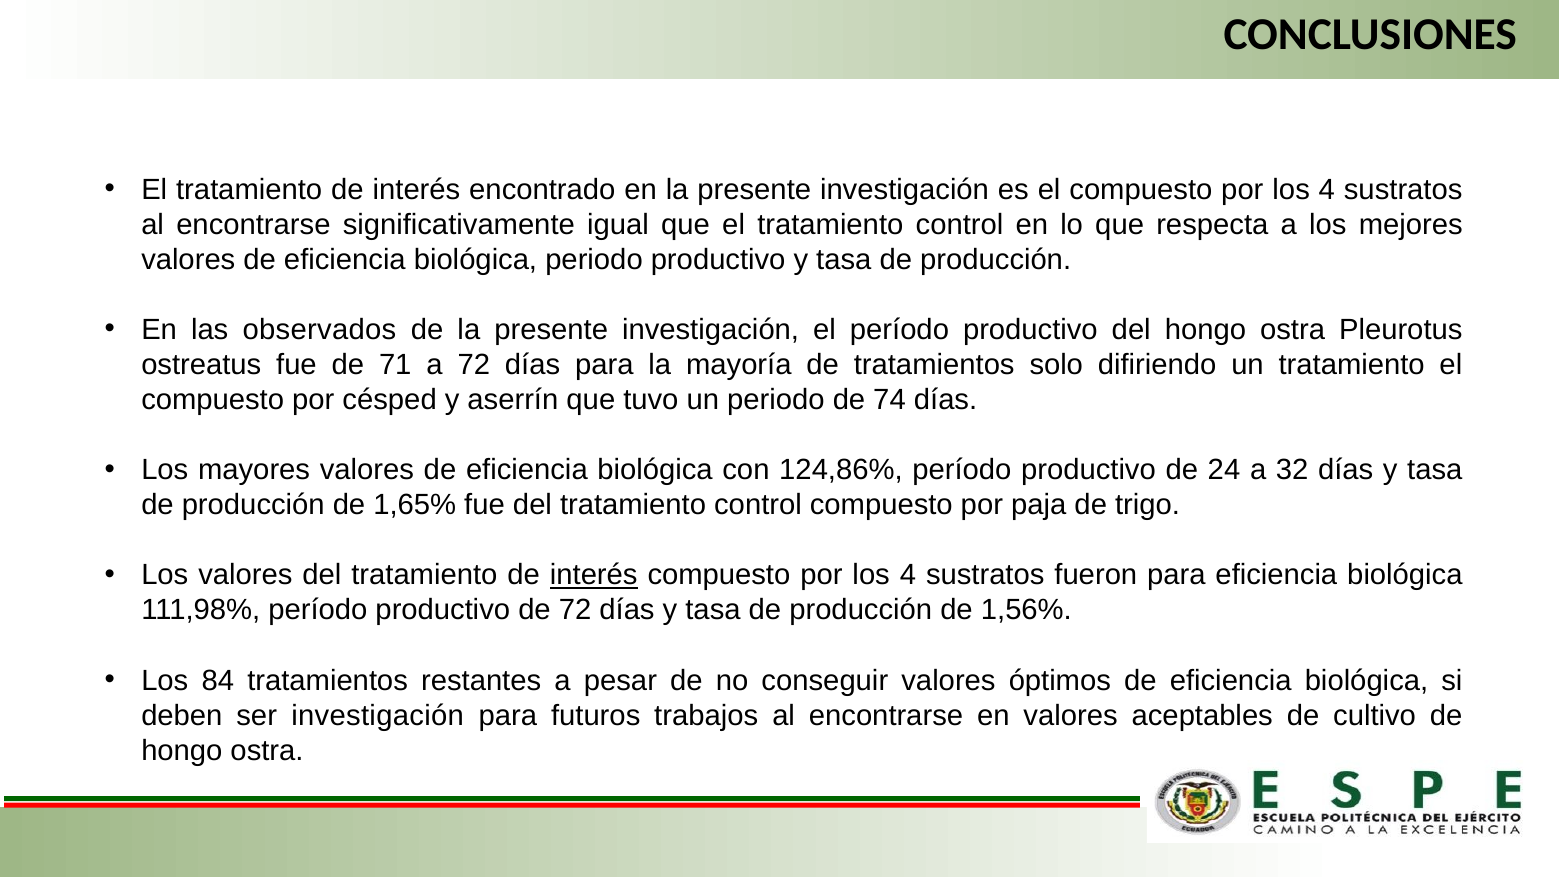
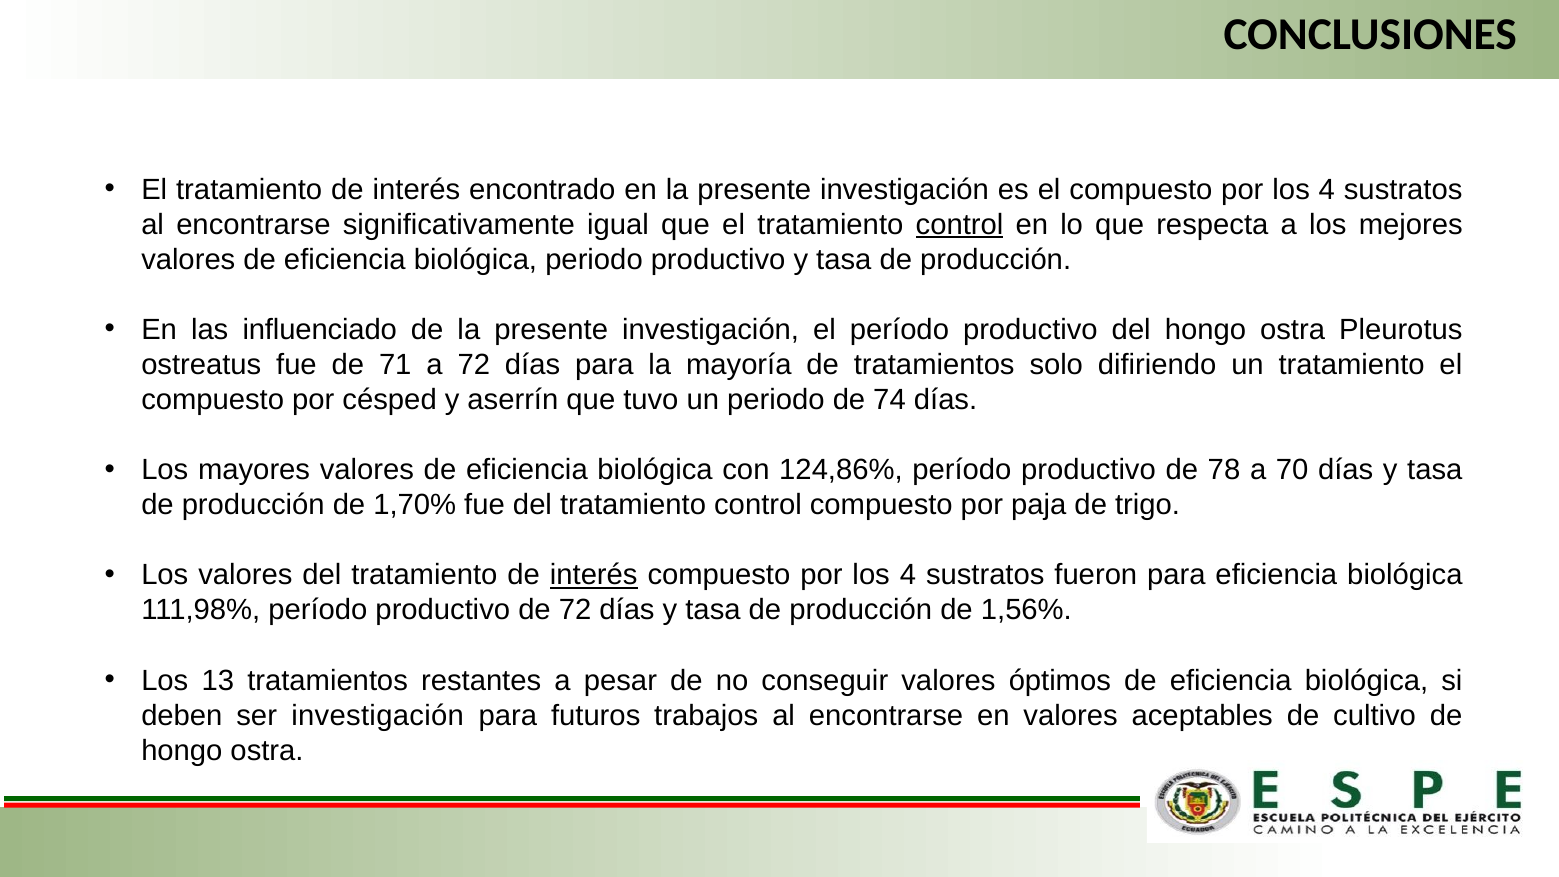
control at (960, 224) underline: none -> present
observados: observados -> influenciado
24: 24 -> 78
32: 32 -> 70
1,65%: 1,65% -> 1,70%
84: 84 -> 13
